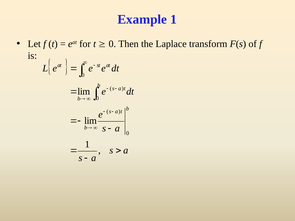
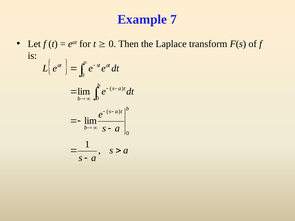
Example 1: 1 -> 7
